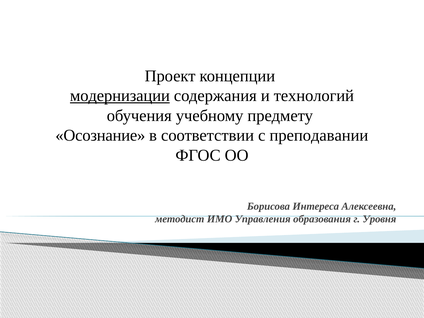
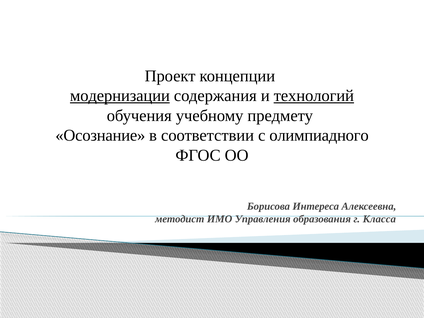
технологий underline: none -> present
преподавании: преподавании -> олимпиадного
Уровня: Уровня -> Класса
